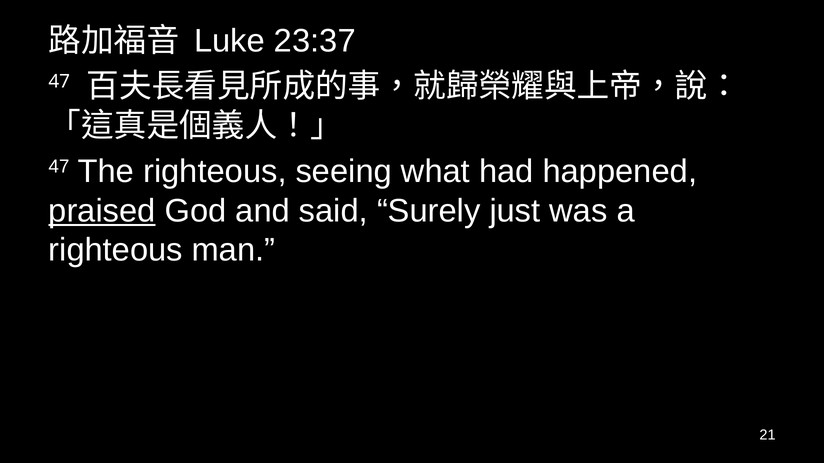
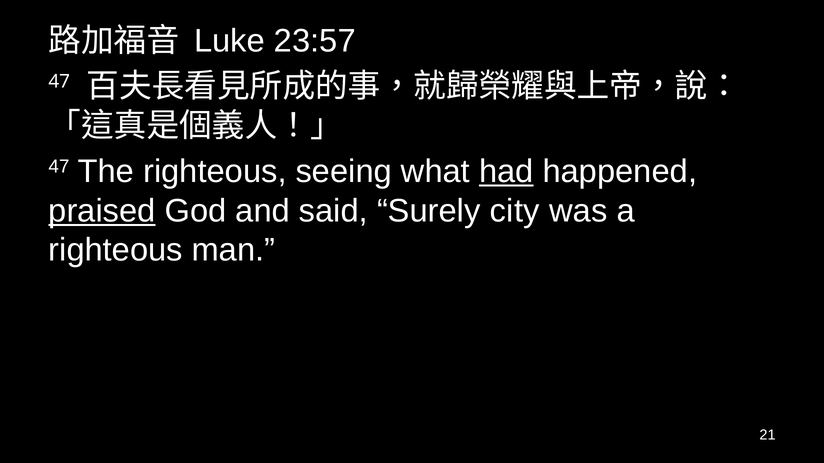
23:37: 23:37 -> 23:57
had underline: none -> present
just: just -> city
